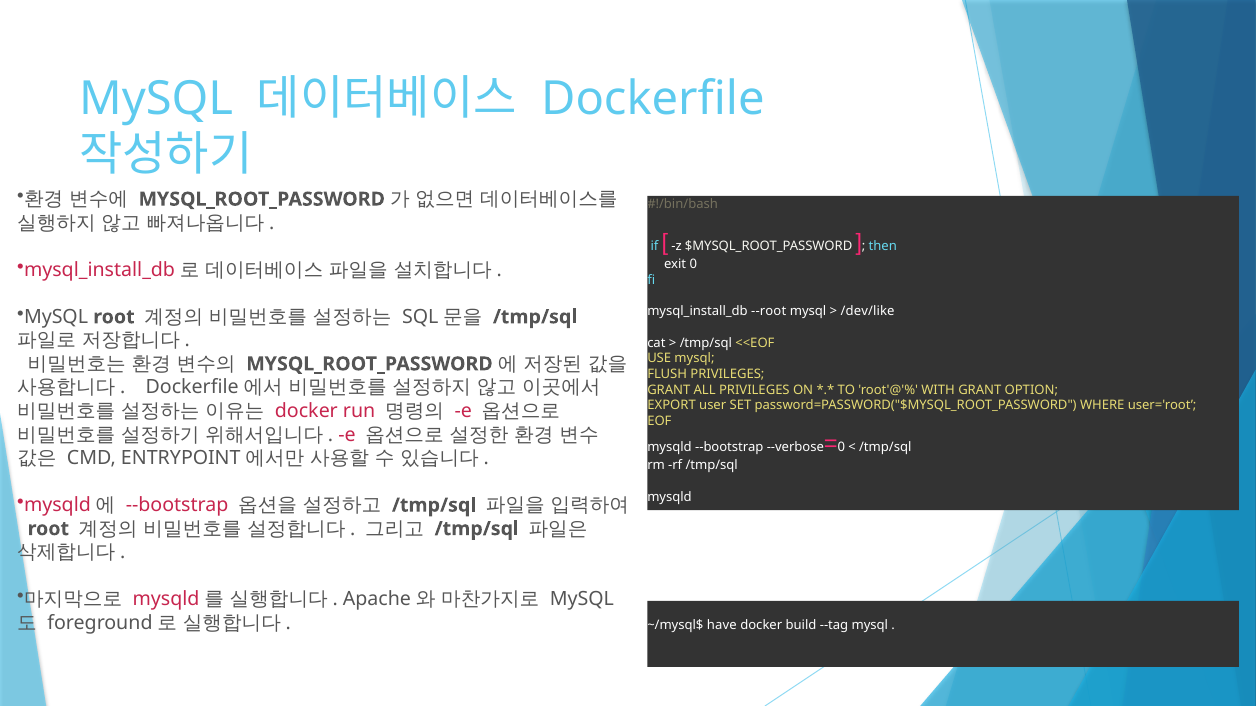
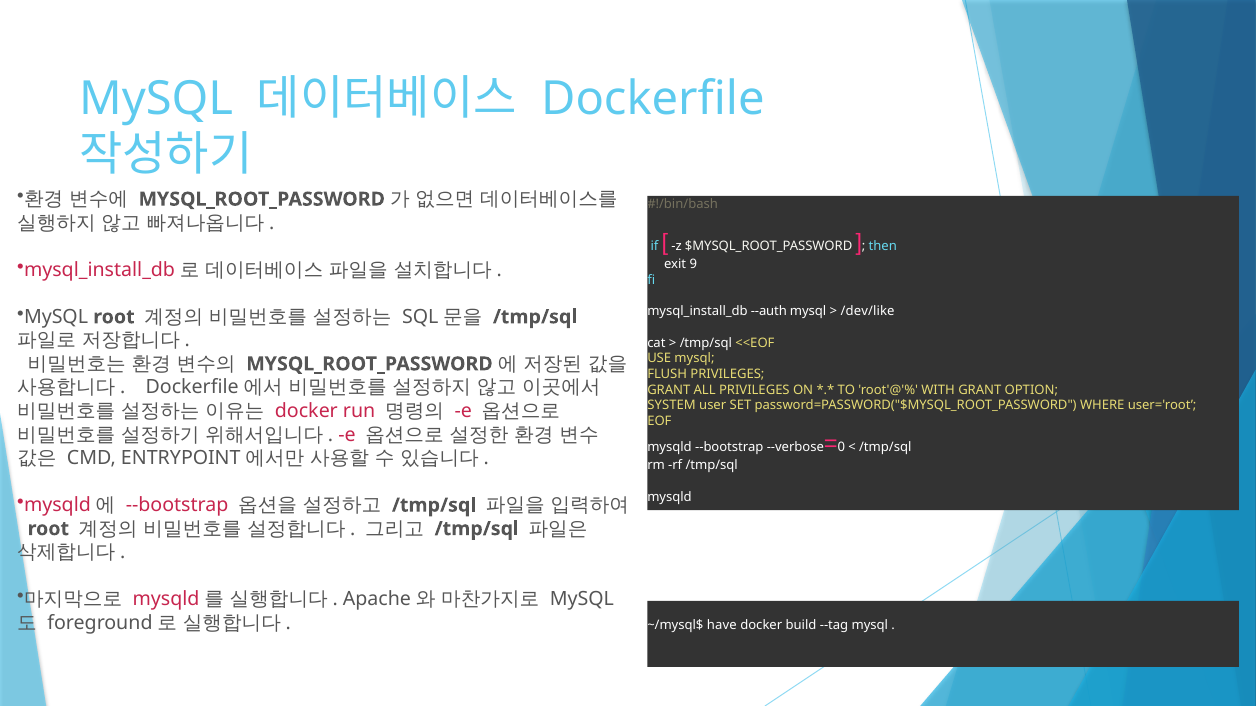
exit 0: 0 -> 9
--root: --root -> --auth
EXPORT: EXPORT -> SYSTEM
